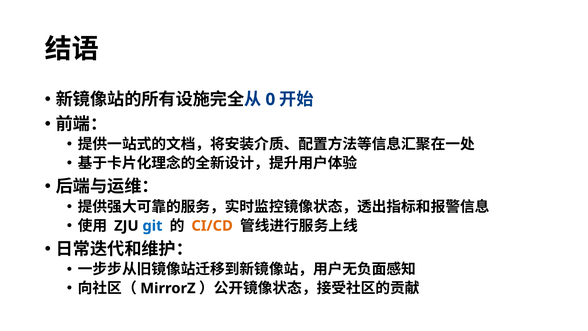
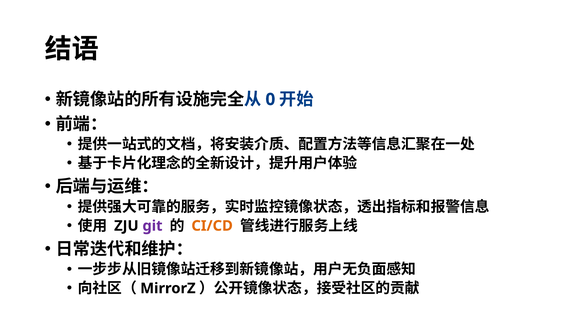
git colour: blue -> purple
